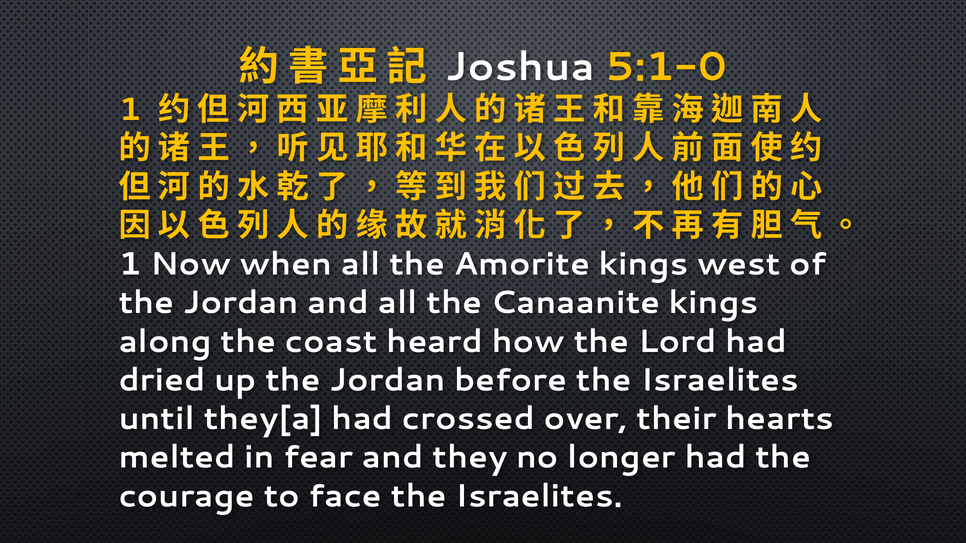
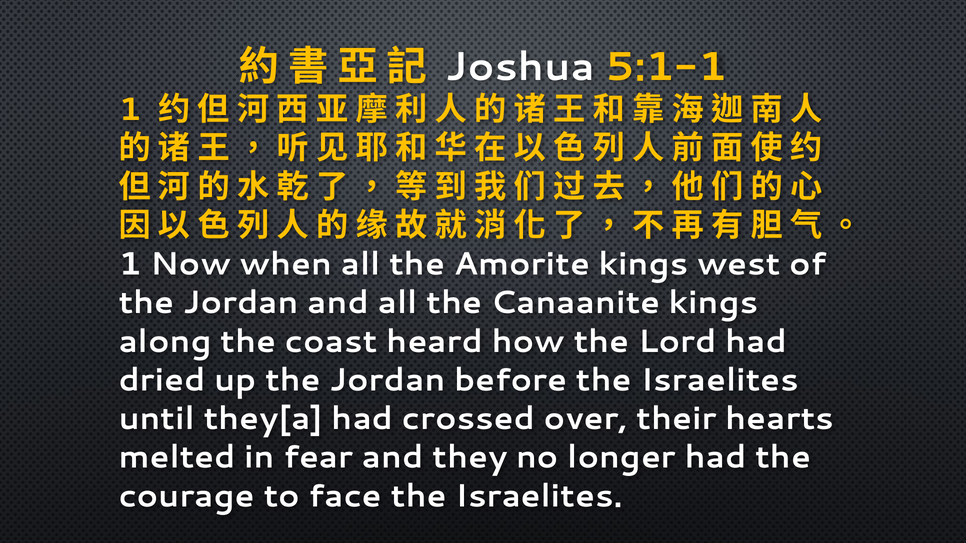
5:1-0: 5:1-0 -> 5:1-1
